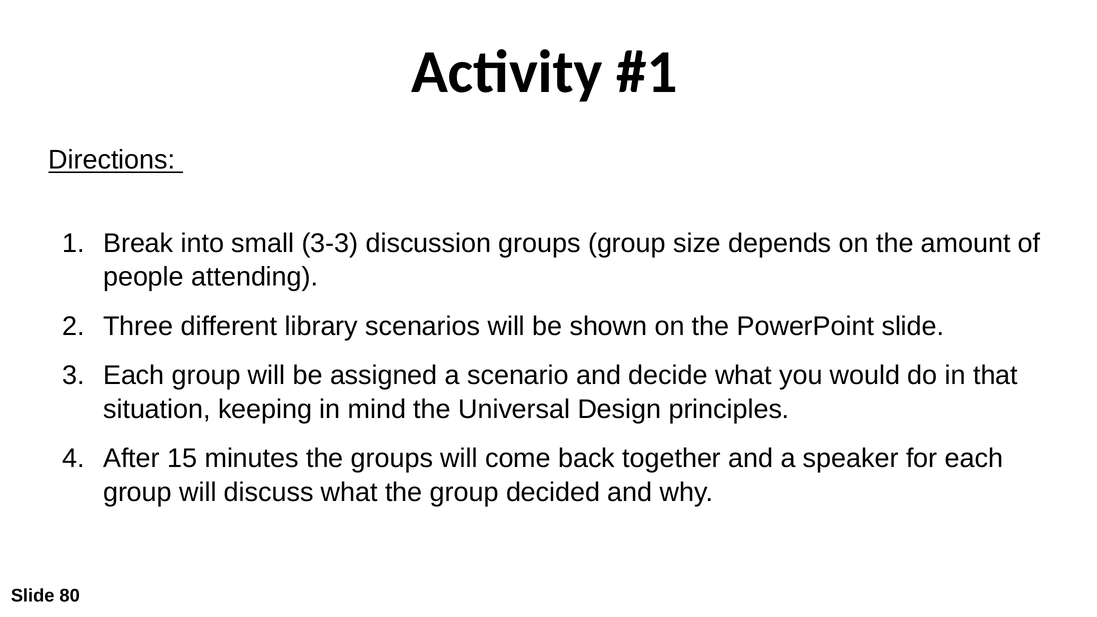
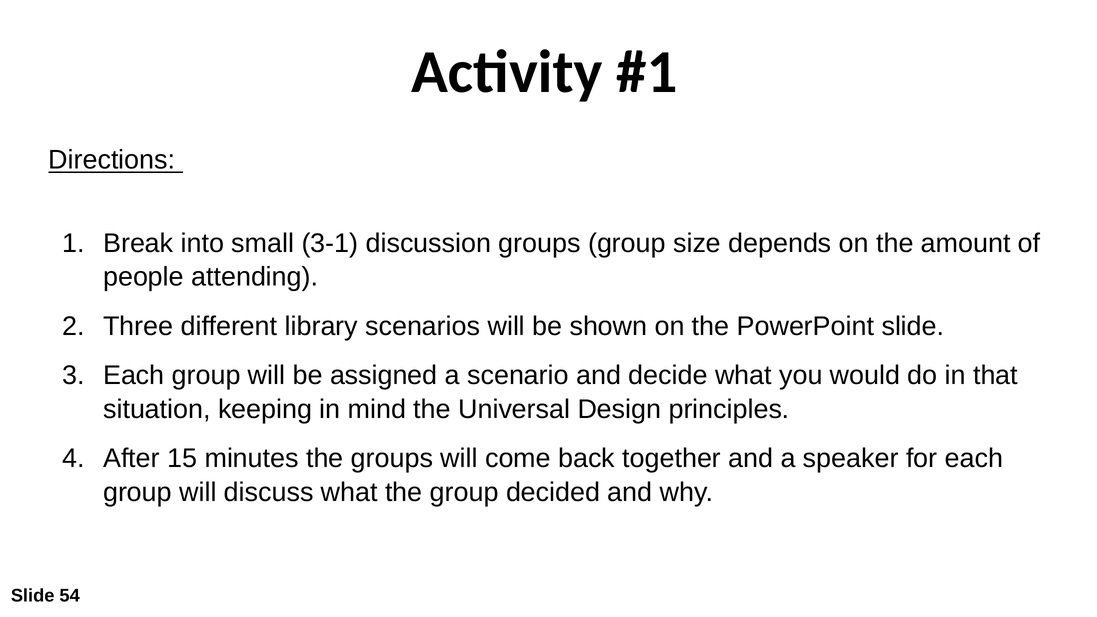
3-3: 3-3 -> 3-1
80: 80 -> 54
